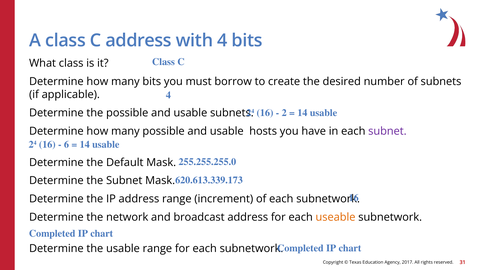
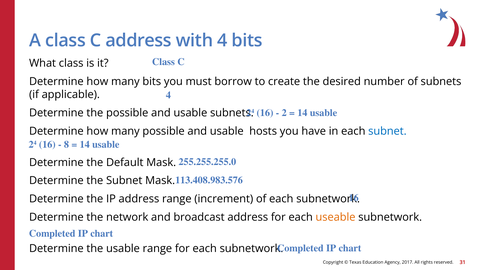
subnet at (387, 131) colour: purple -> blue
6: 6 -> 8
620.613.339.173: 620.613.339.173 -> 113.408.983.576
